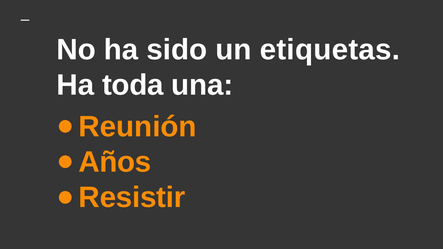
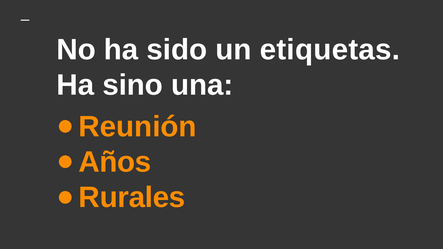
toda: toda -> sino
Resistir: Resistir -> Rurales
